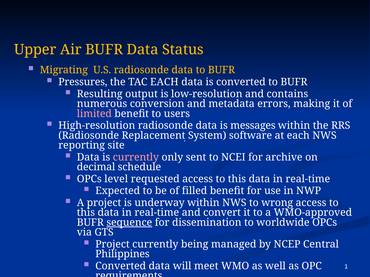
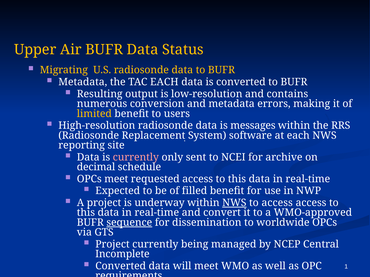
Pressures at (83, 82): Pressures -> Metadata
limited colour: pink -> yellow
OPCs level: level -> meet
NWS at (234, 203) underline: none -> present
to wrong: wrong -> access
Philippines: Philippines -> Incomplete
